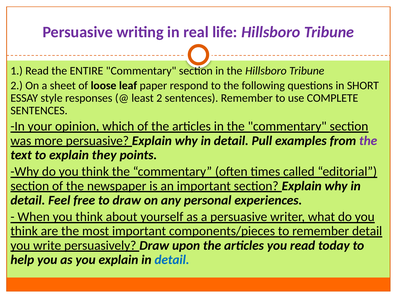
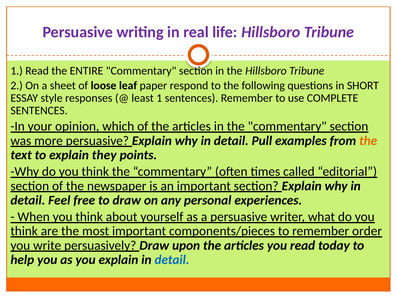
least 2: 2 -> 1
the at (368, 141) colour: purple -> orange
remember detail: detail -> order
